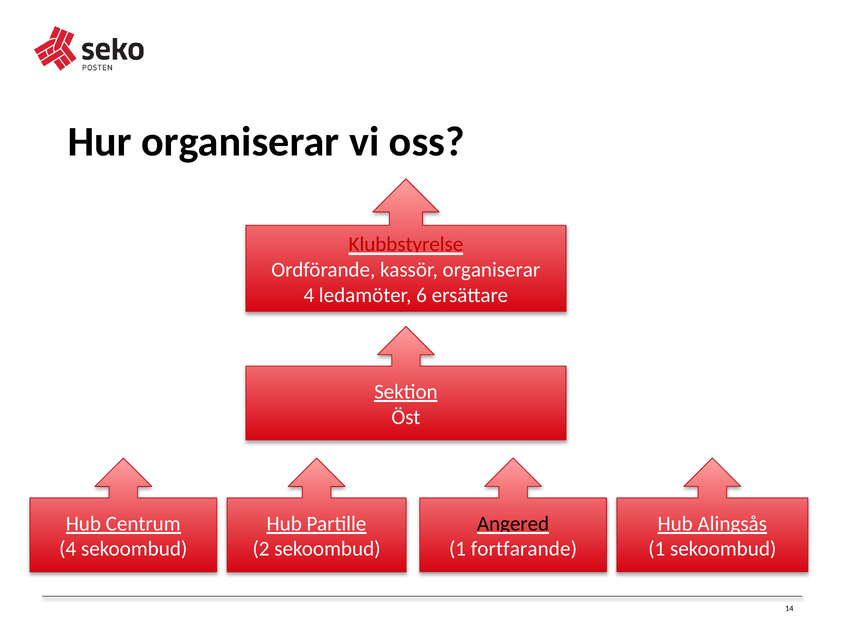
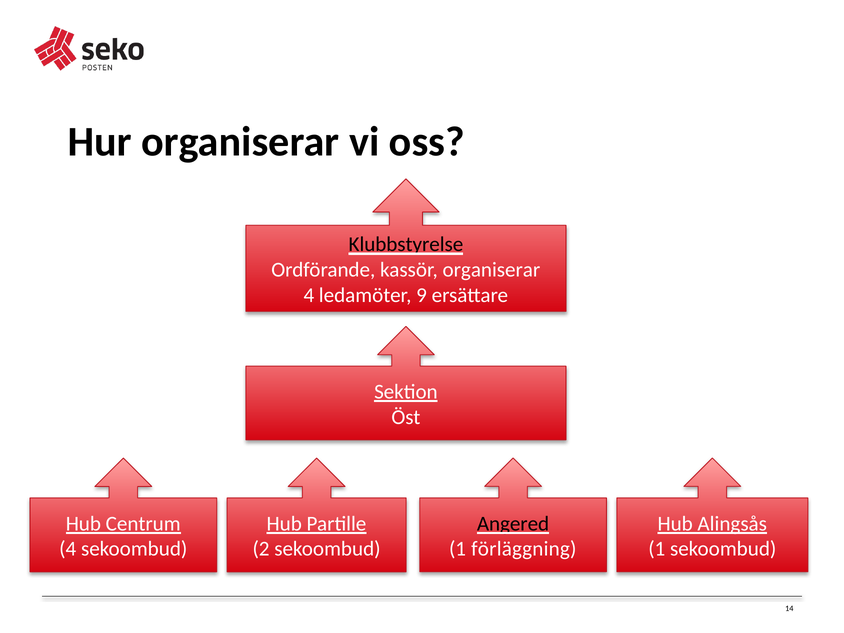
Klubbstyrelse colour: red -> black
6: 6 -> 9
fortfarande: fortfarande -> förläggning
